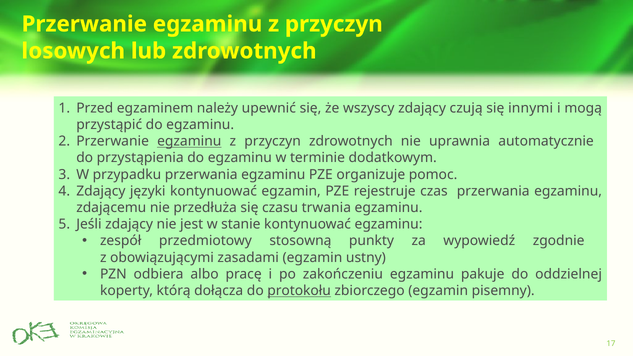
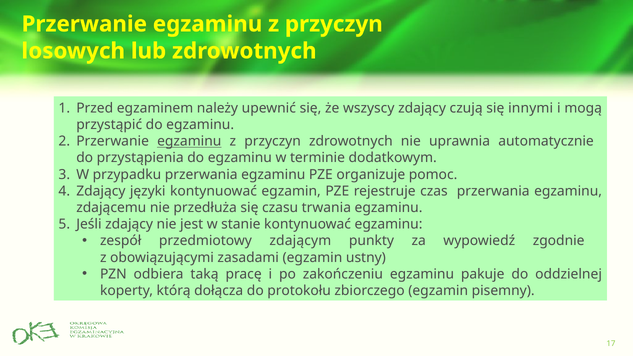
stosowną: stosowną -> zdającym
albo: albo -> taką
protokołu underline: present -> none
